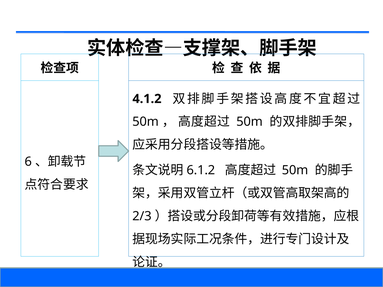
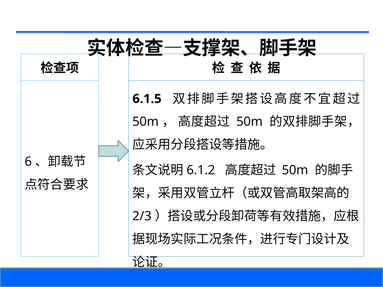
4.1.2: 4.1.2 -> 6.1.5
